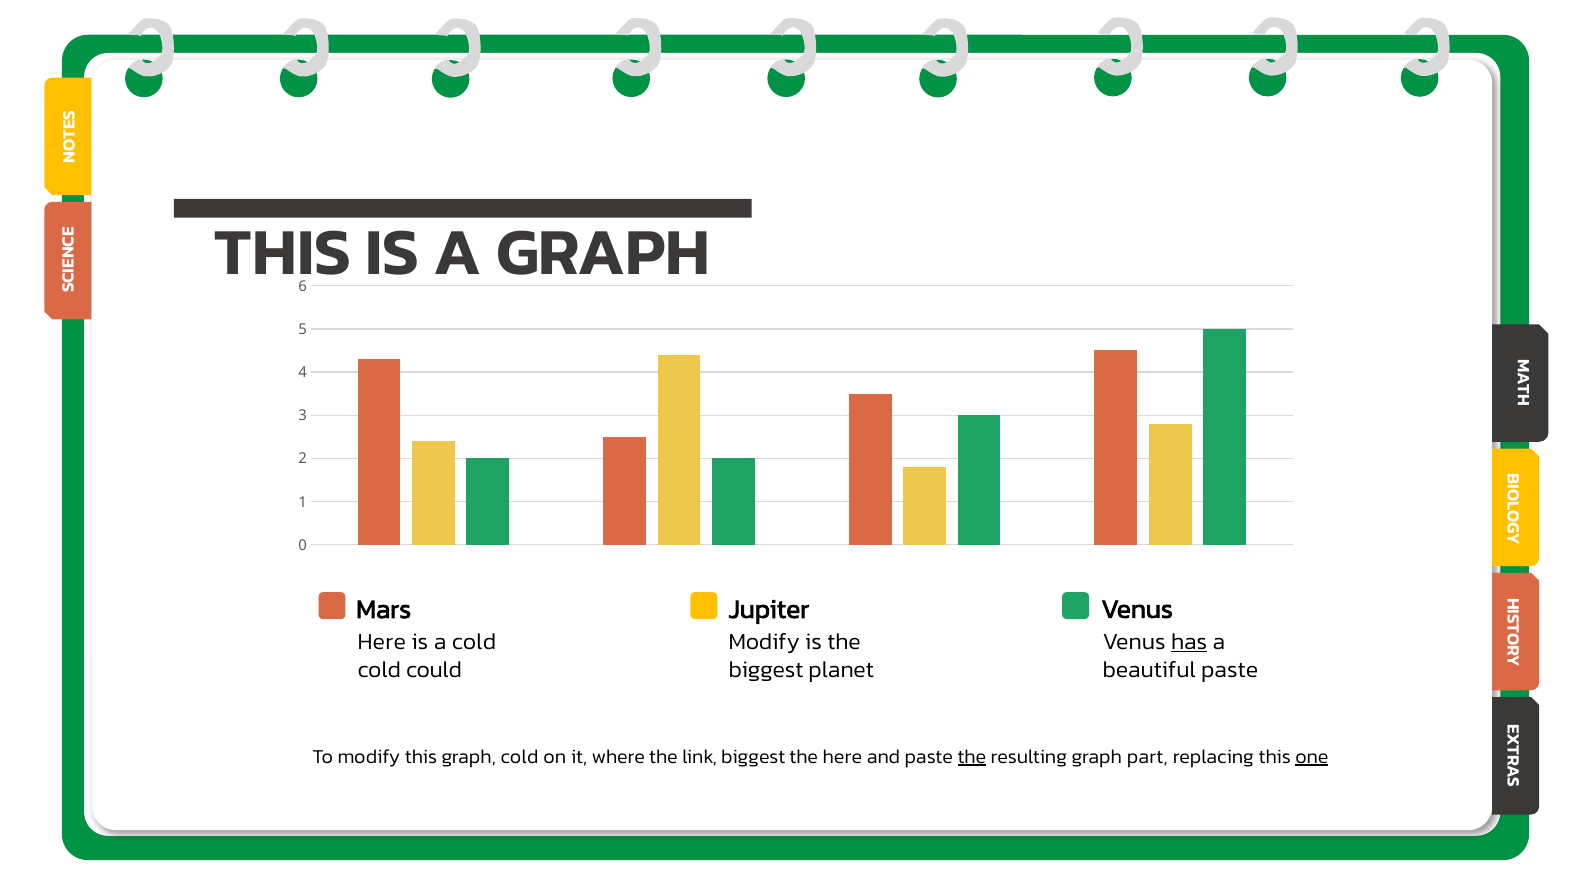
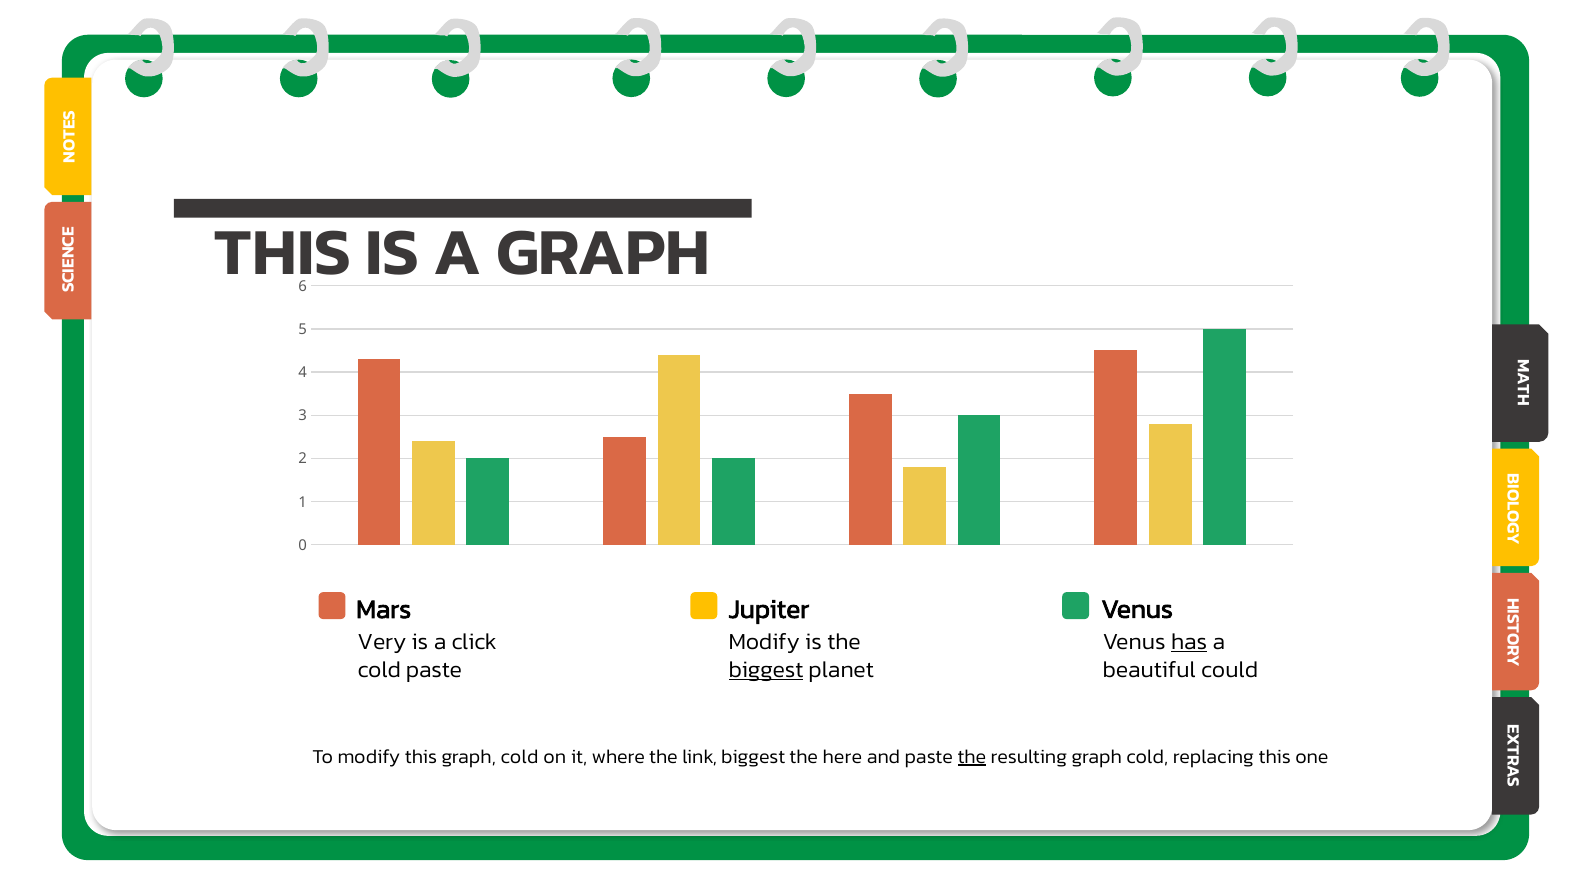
Here at (382, 641): Here -> Very
a cold: cold -> click
cold could: could -> paste
biggest at (766, 669) underline: none -> present
beautiful paste: paste -> could
resulting graph part: part -> cold
one underline: present -> none
